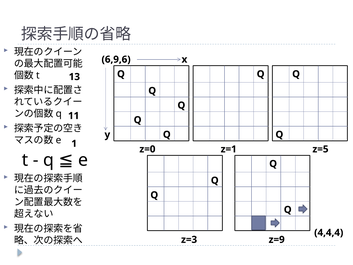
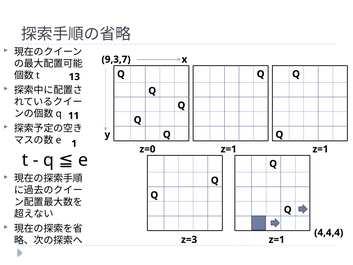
6,9,6: 6,9,6 -> 9,3,7
z=1 z=5: z=5 -> z=1
z=3 z=9: z=9 -> z=1
